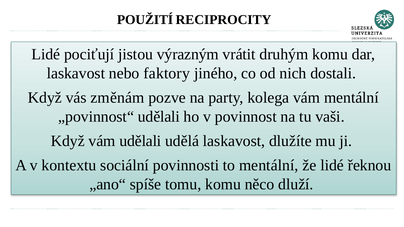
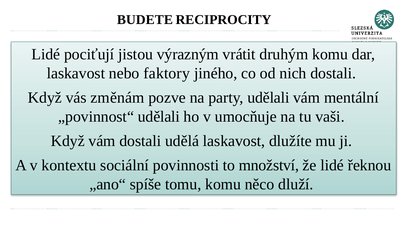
POUŽITÍ: POUŽITÍ -> BUDETE
party kolega: kolega -> udělali
povinnost: povinnost -> umocňuje
vám udělali: udělali -> dostali
to mentální: mentální -> množství
